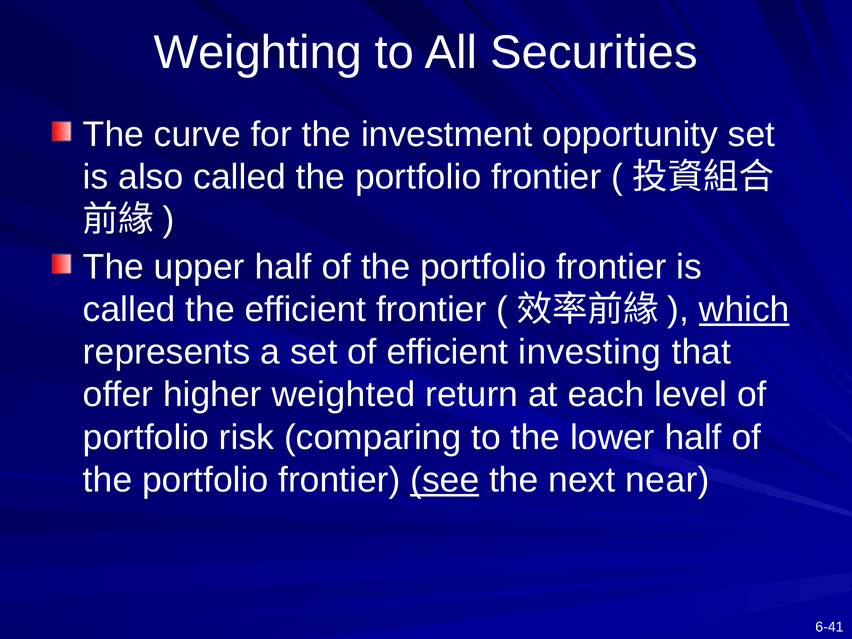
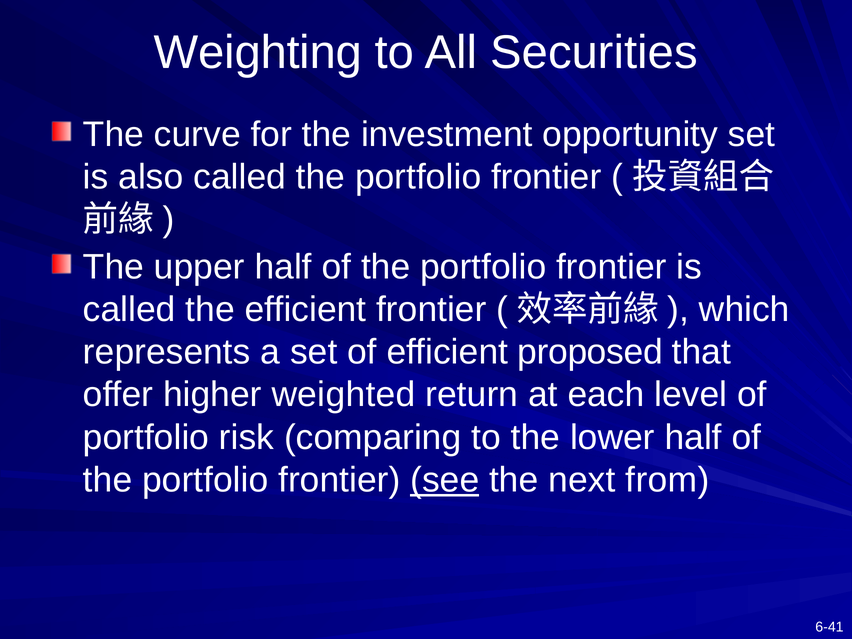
which underline: present -> none
investing: investing -> proposed
near: near -> from
